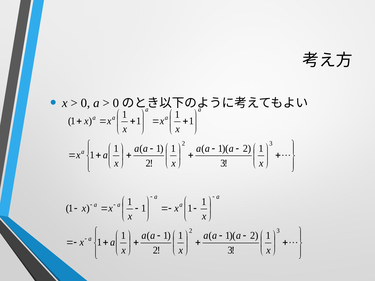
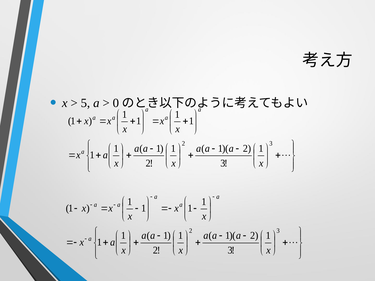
0: 0 -> 5
